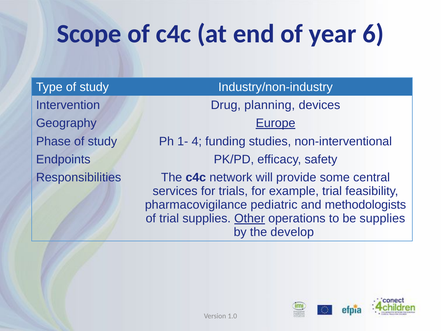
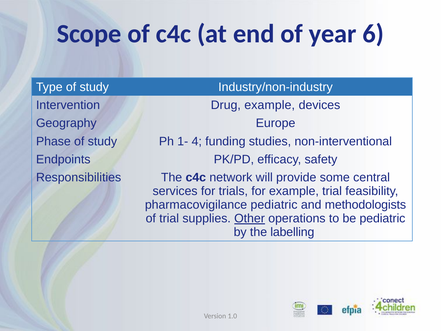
Drug planning: planning -> example
Europe underline: present -> none
be supplies: supplies -> pediatric
develop: develop -> labelling
